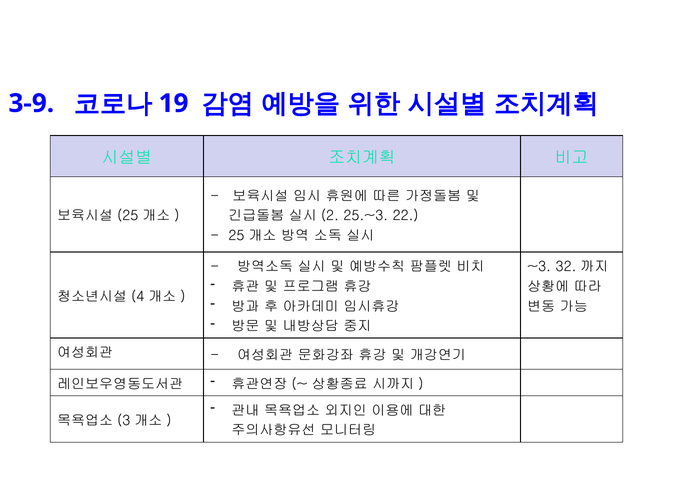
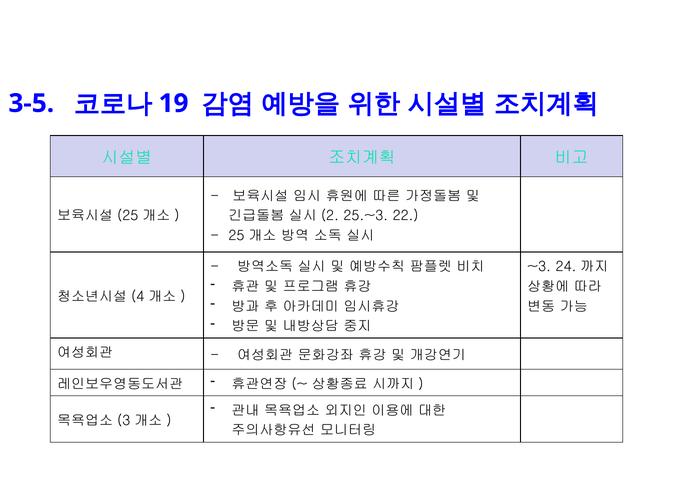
3-9: 3-9 -> 3-5
32: 32 -> 24
